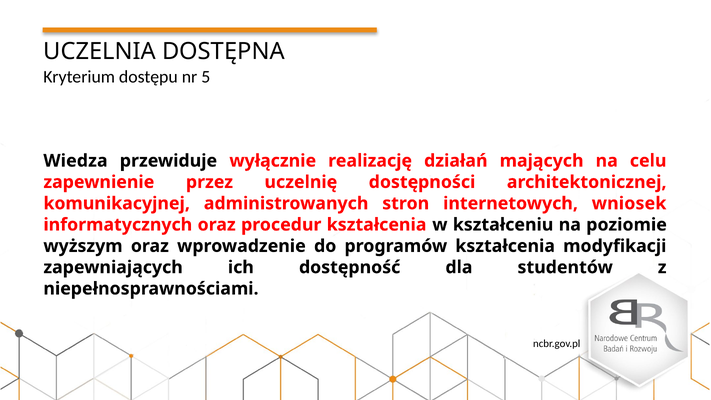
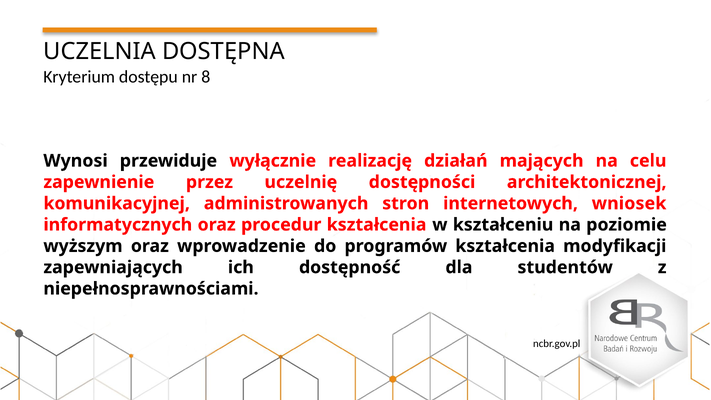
5: 5 -> 8
Wiedza: Wiedza -> Wynosi
